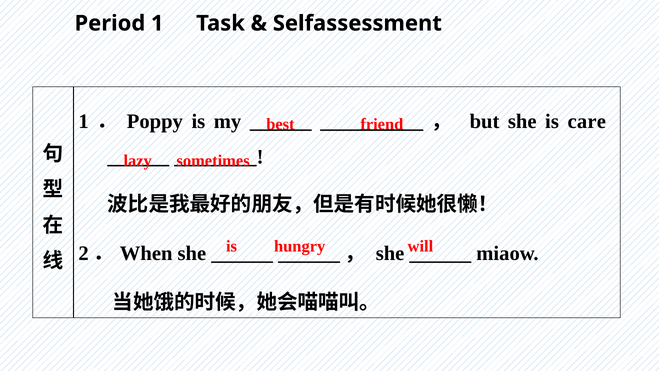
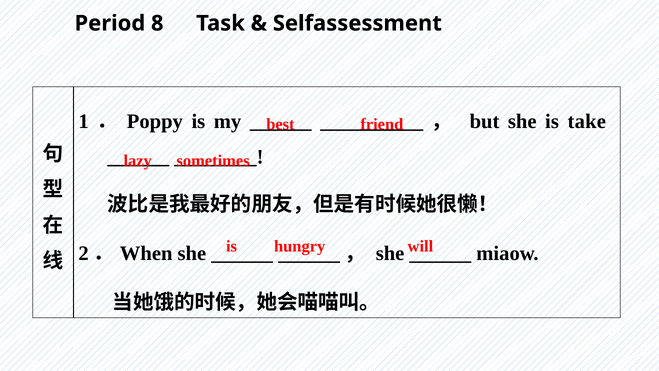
Period 1: 1 -> 8
care: care -> take
